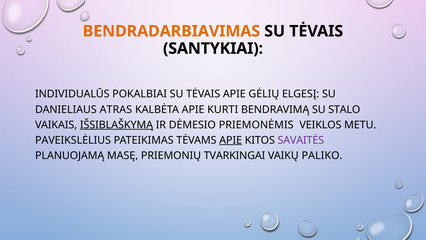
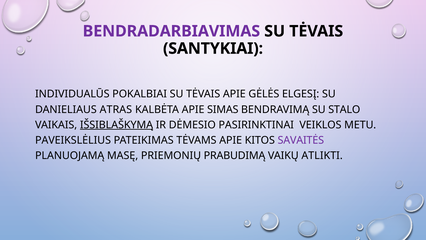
BENDRADARBIAVIMAS colour: orange -> purple
GĖLIŲ: GĖLIŲ -> GĖLĖS
KURTI: KURTI -> SIMAS
PRIEMONĖMIS: PRIEMONĖMIS -> PASIRINKTINAI
APIE at (231, 140) underline: present -> none
TVARKINGAI: TVARKINGAI -> PRABUDIMĄ
PALIKO: PALIKO -> ATLIKTI
